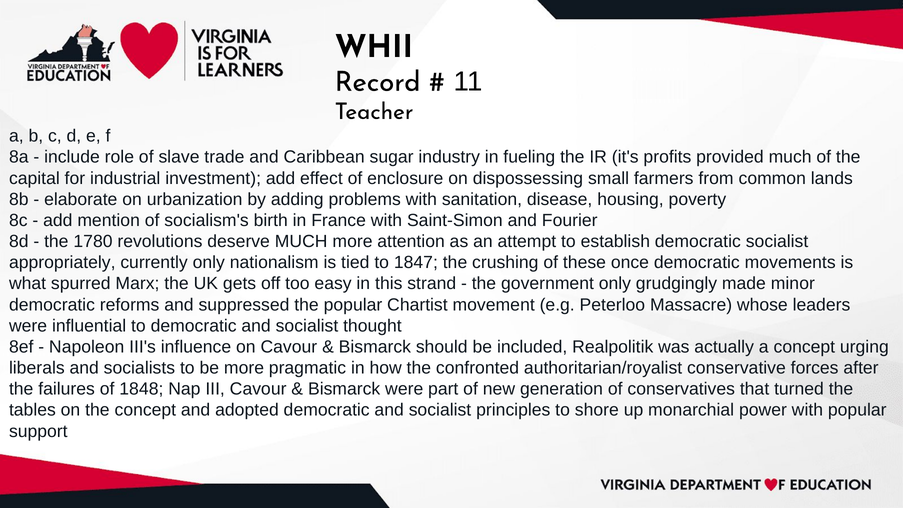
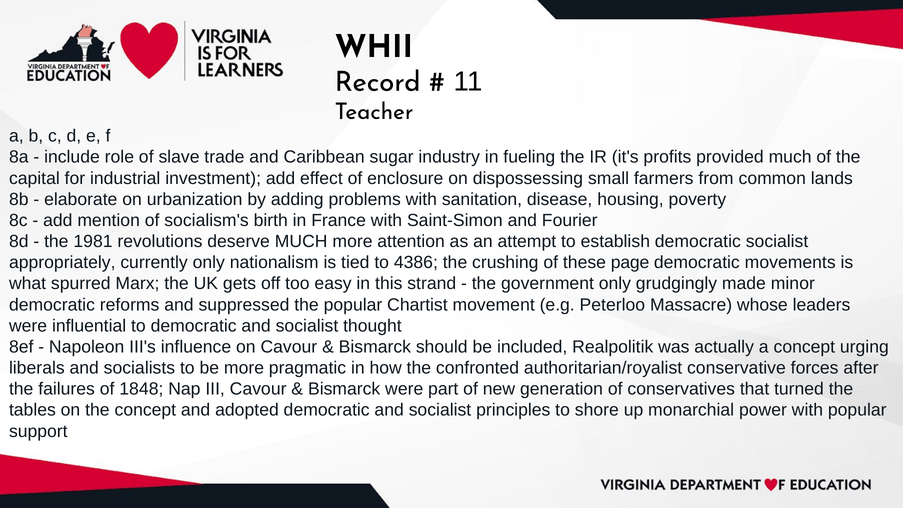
1780: 1780 -> 1981
1847: 1847 -> 4386
once: once -> page
